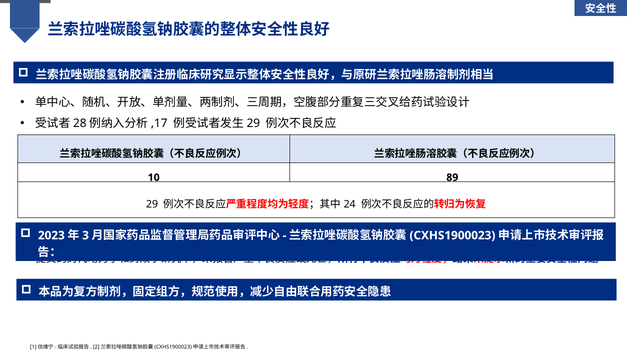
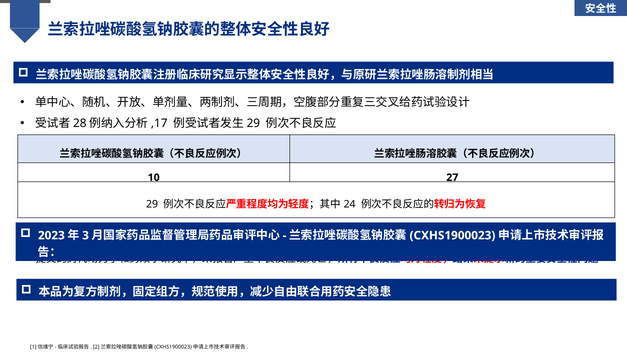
89: 89 -> 27
